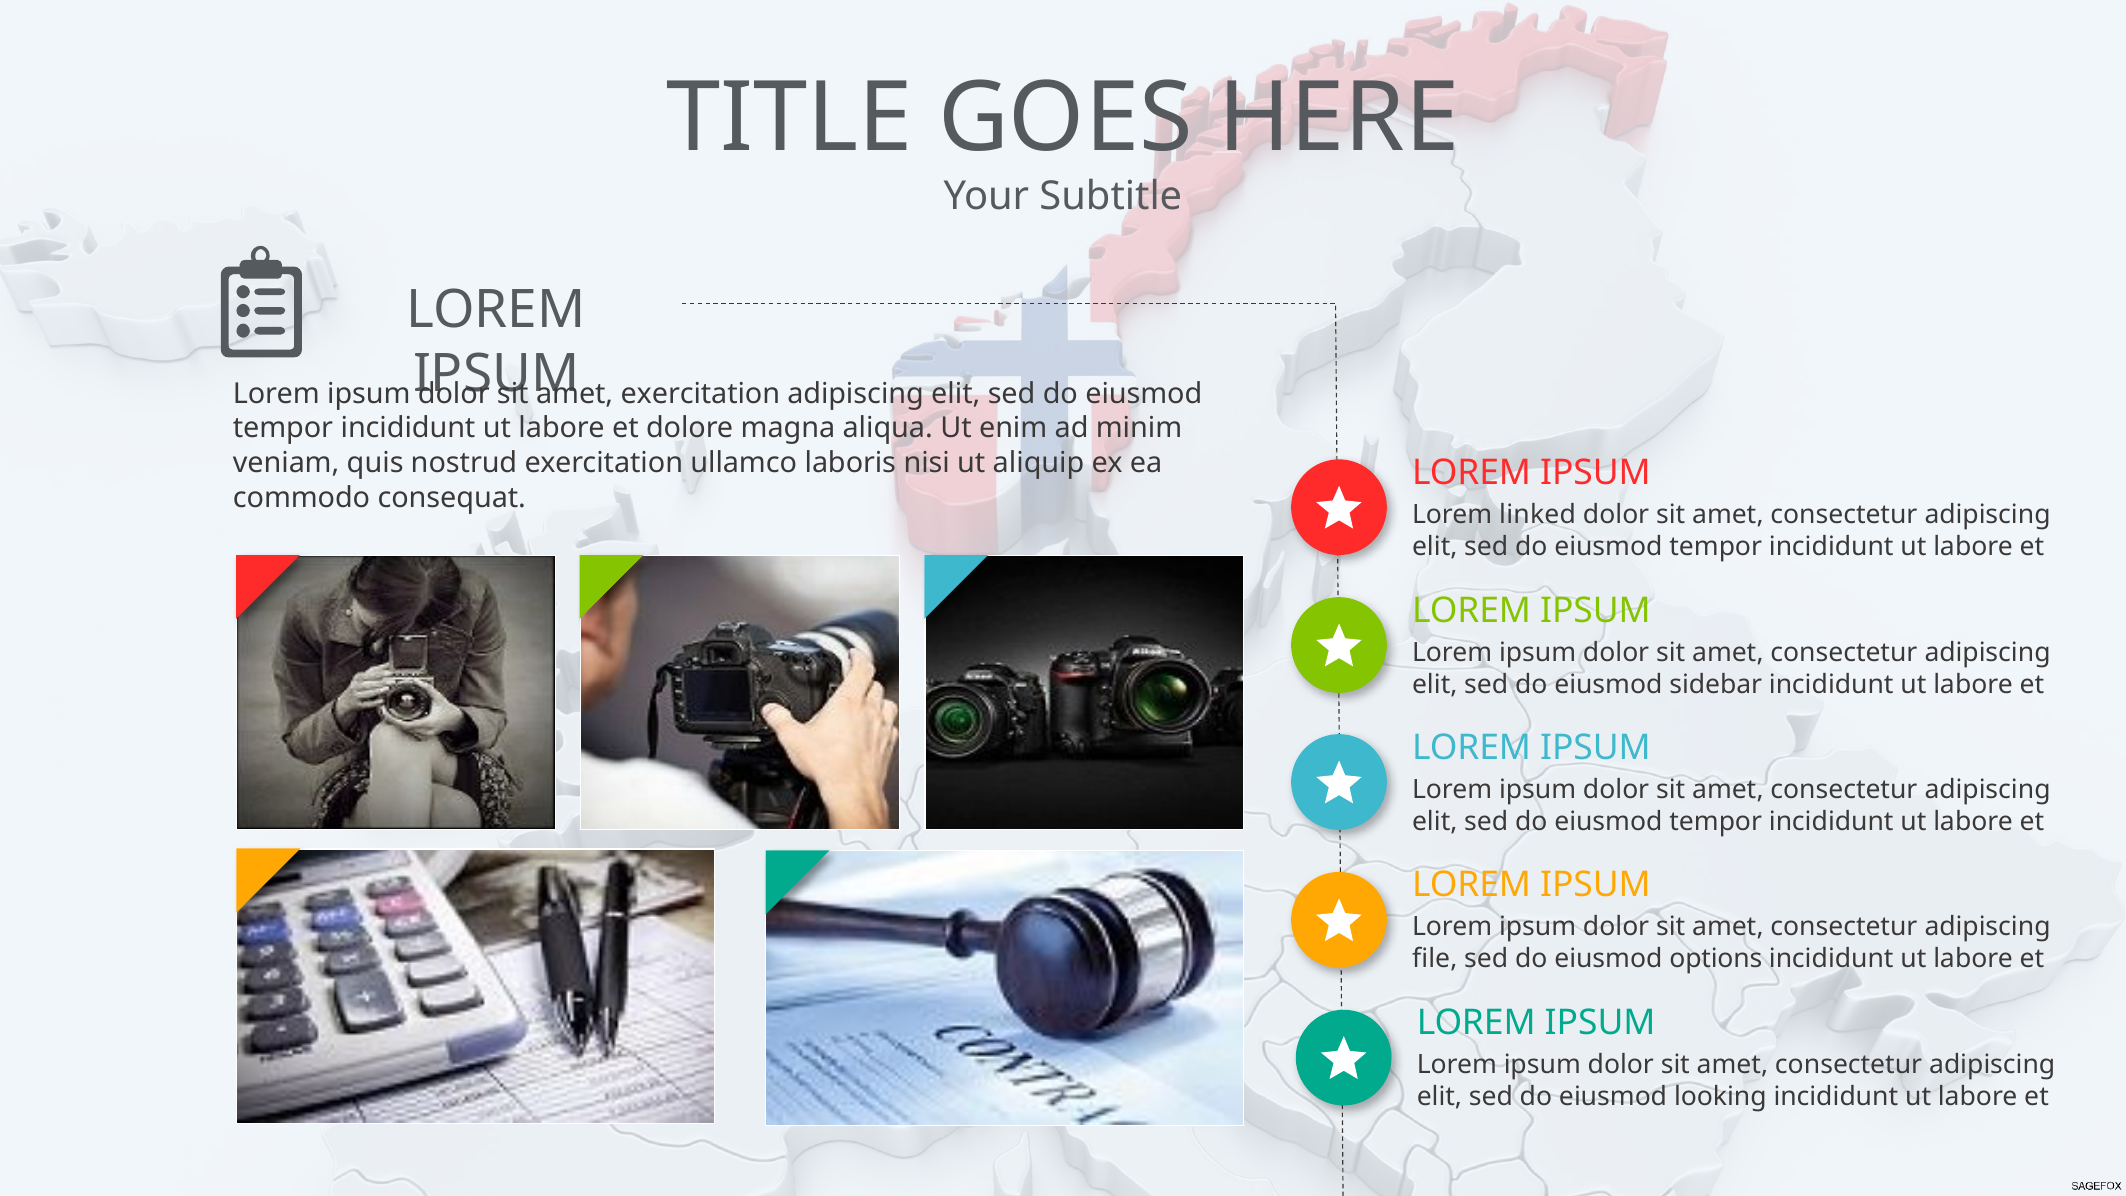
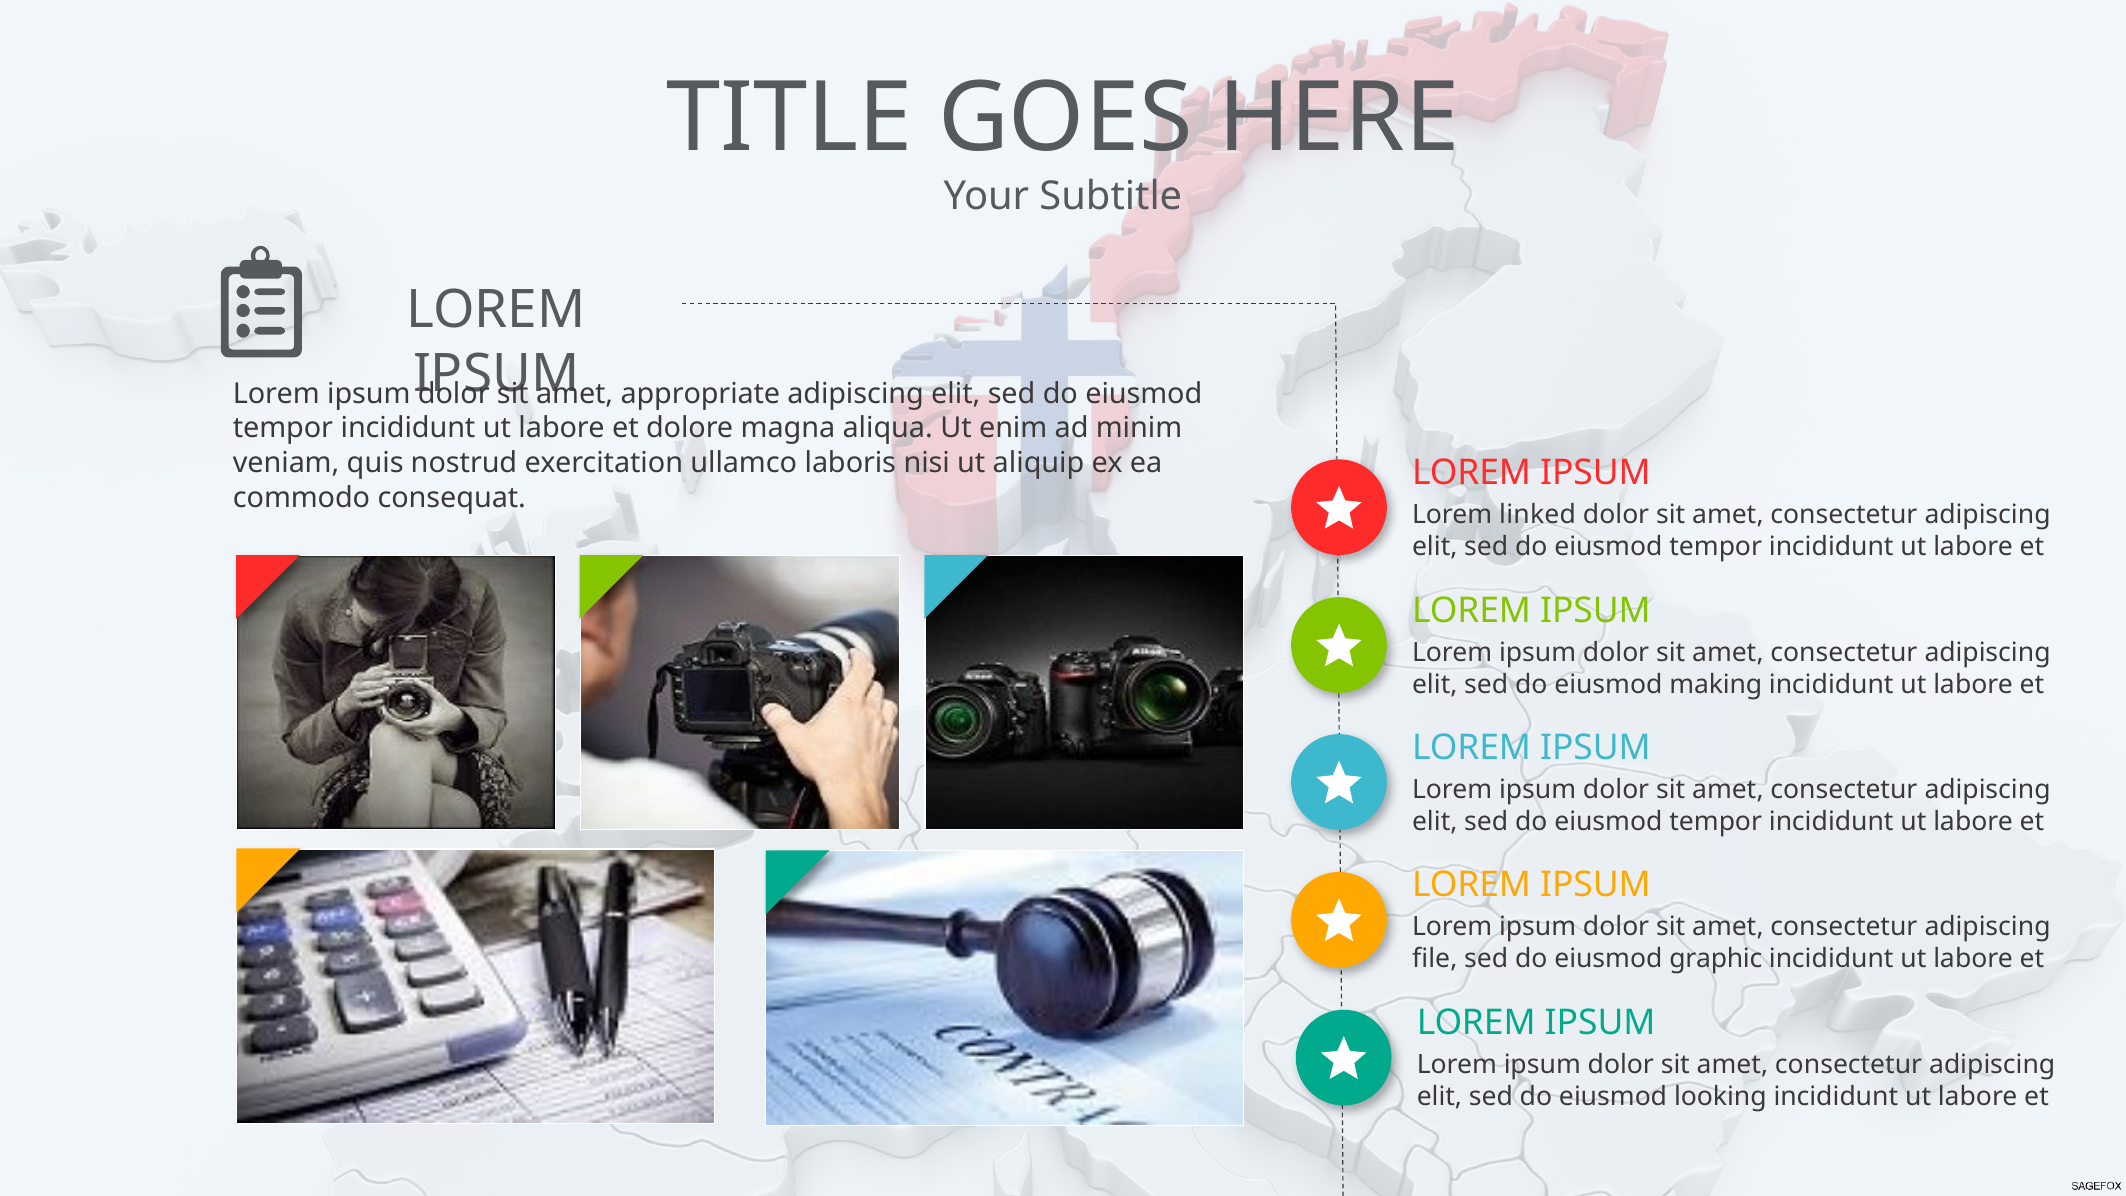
exercitation at (700, 394): exercitation -> appropriate
sidebar: sidebar -> making
options: options -> graphic
